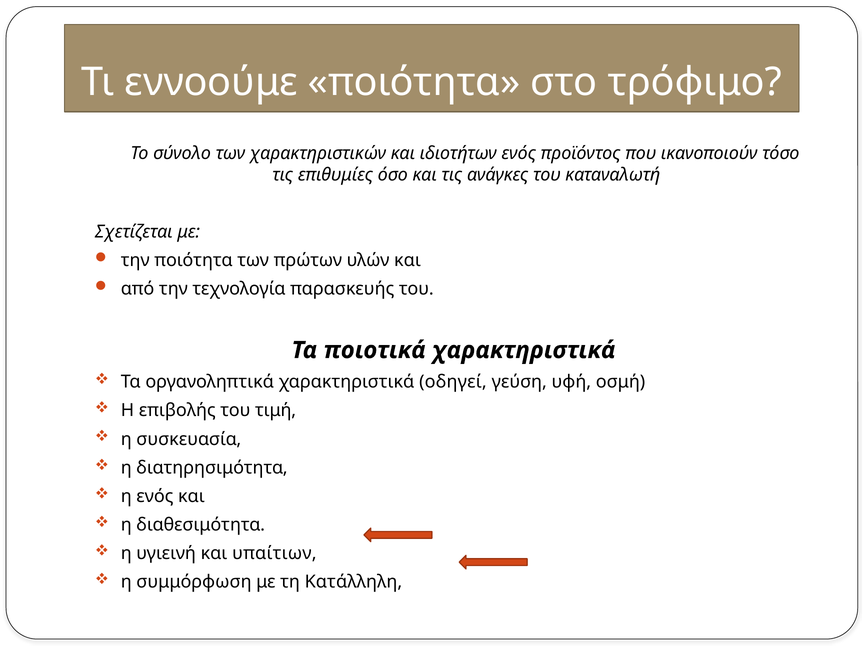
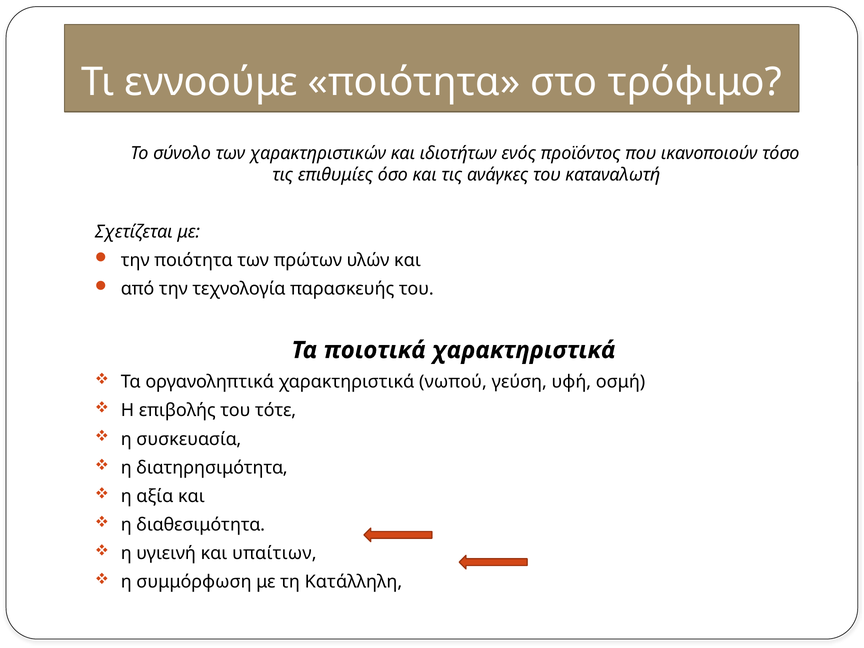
οδηγεί: οδηγεί -> νωπού
τιμή: τιμή -> τότε
η ενός: ενός -> αξία
